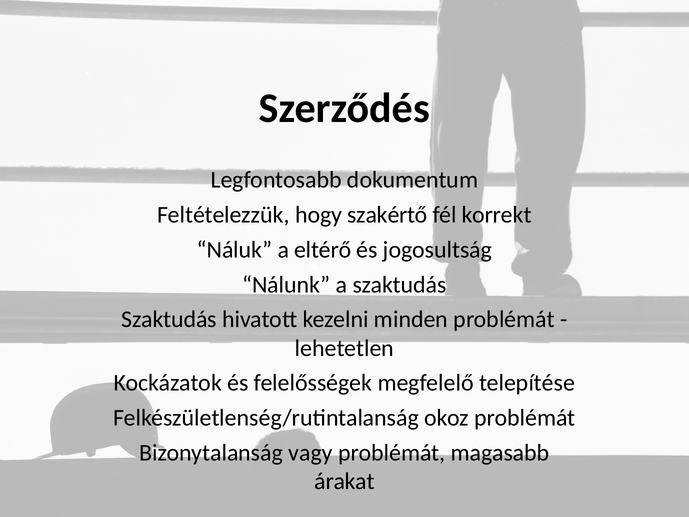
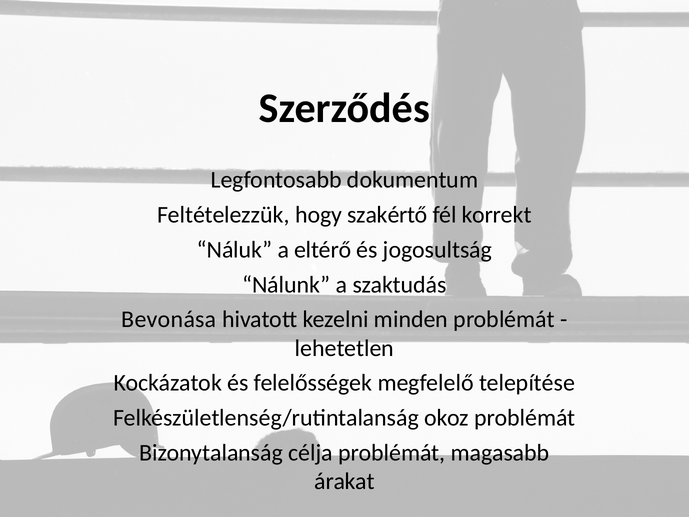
Szaktudás at (169, 319): Szaktudás -> Bevonása
vagy: vagy -> célja
